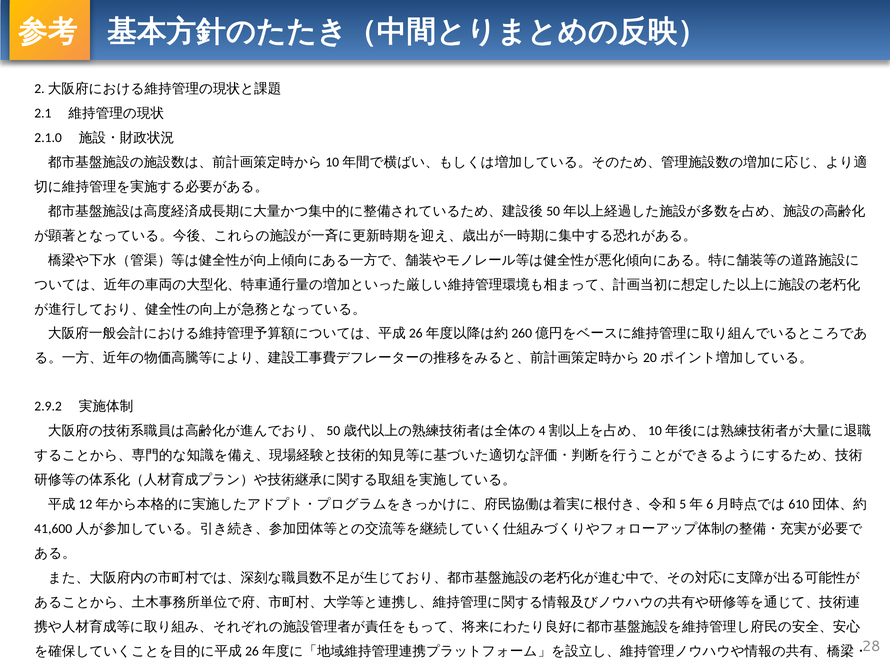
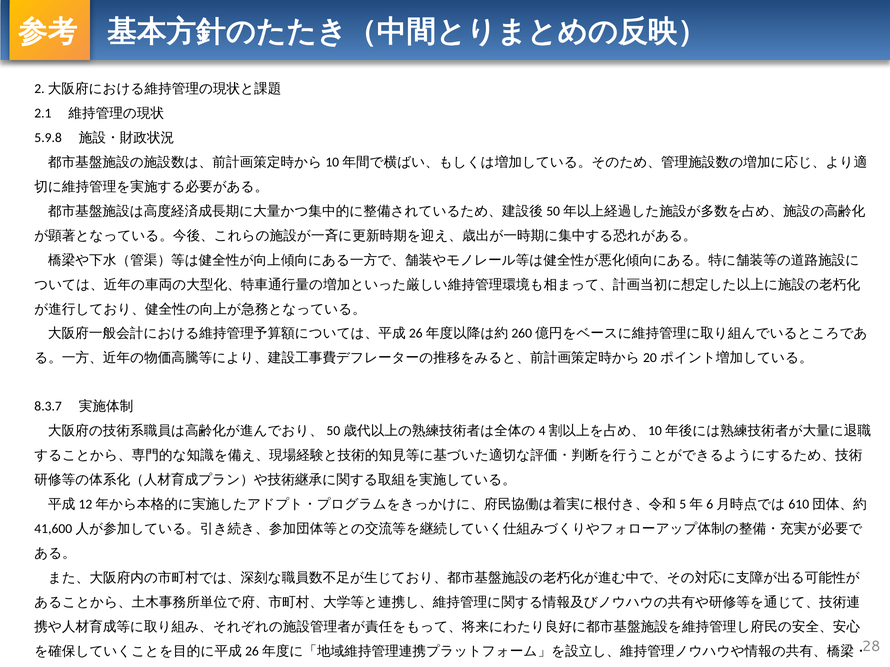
2.1.0: 2.1.0 -> 5.9.8
2.9.2: 2.9.2 -> 8.3.7
